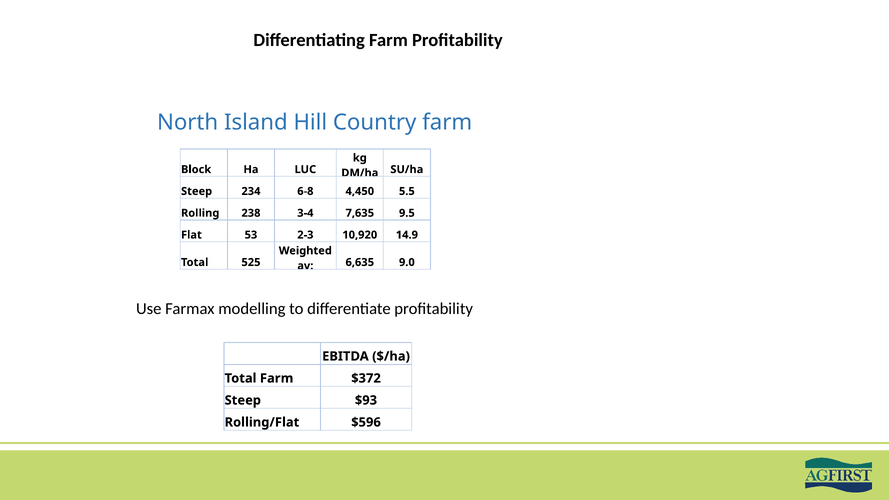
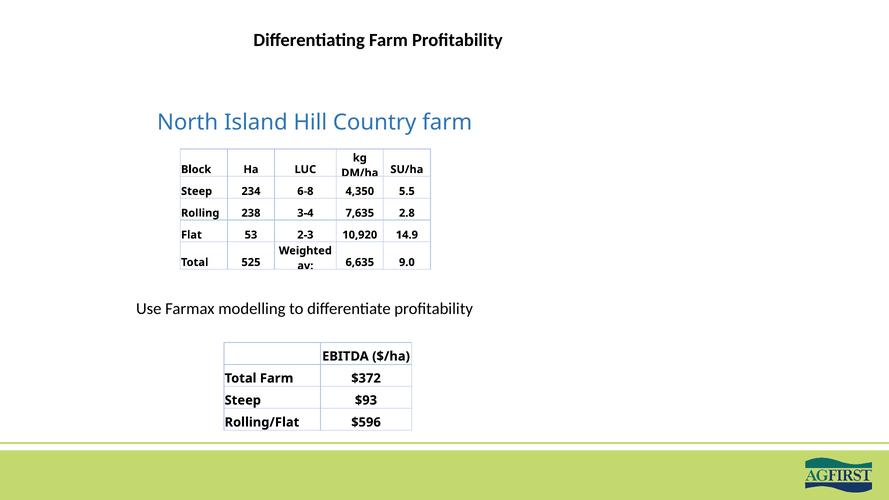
4,450: 4,450 -> 4,350
9.5: 9.5 -> 2.8
